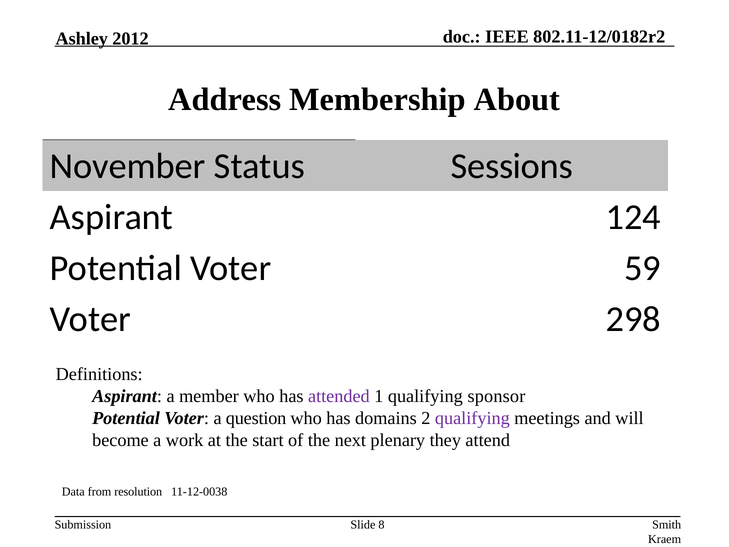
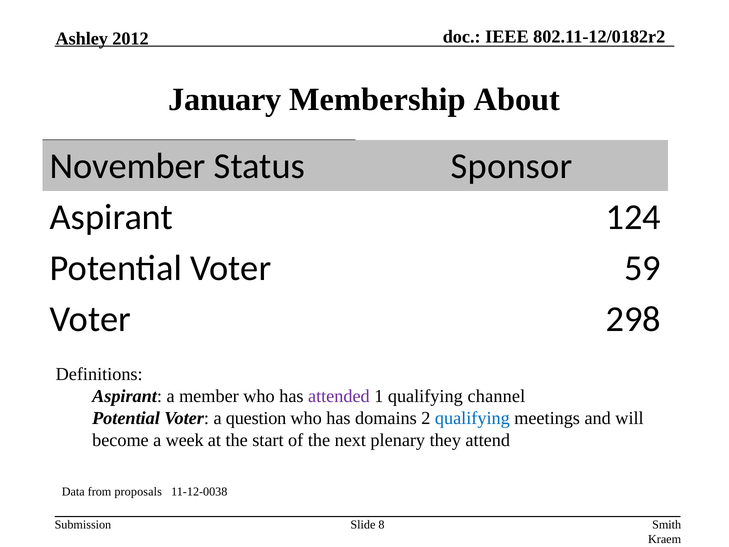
Address: Address -> January
Sessions: Sessions -> Sponsor
sponsor: sponsor -> channel
qualifying at (472, 418) colour: purple -> blue
work: work -> week
resolution: resolution -> proposals
